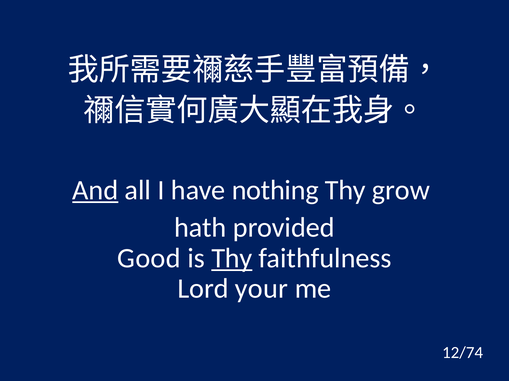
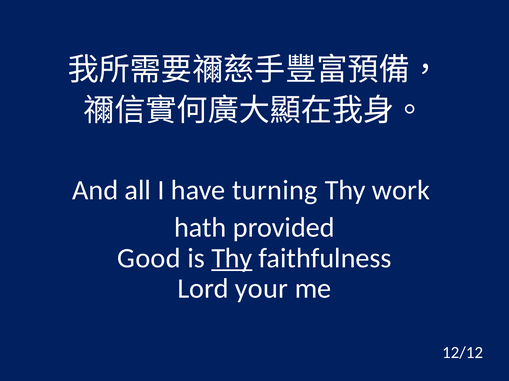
And underline: present -> none
nothing: nothing -> turning
grow: grow -> work
12/74: 12/74 -> 12/12
